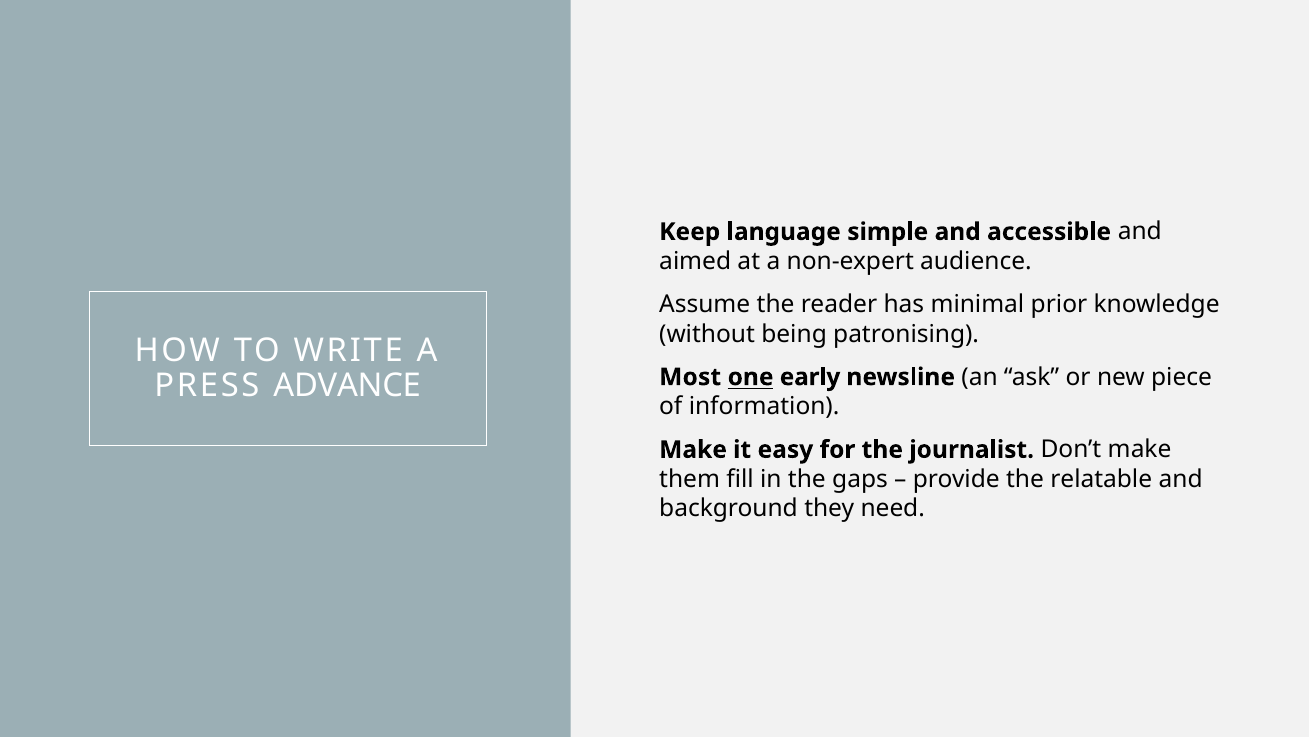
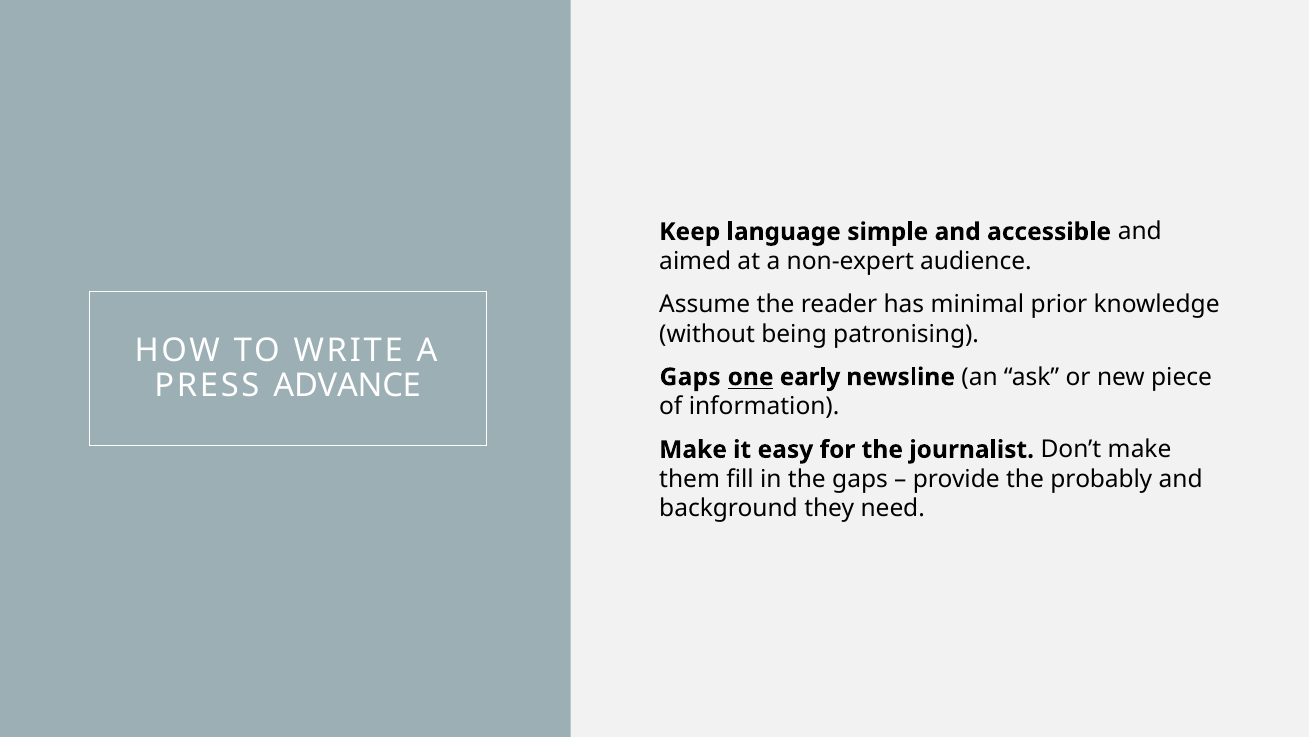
Most at (690, 377): Most -> Gaps
relatable: relatable -> probably
